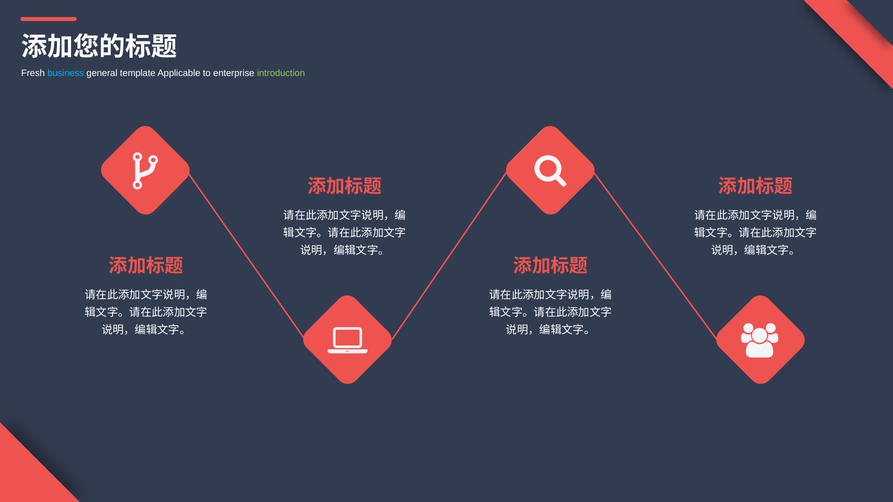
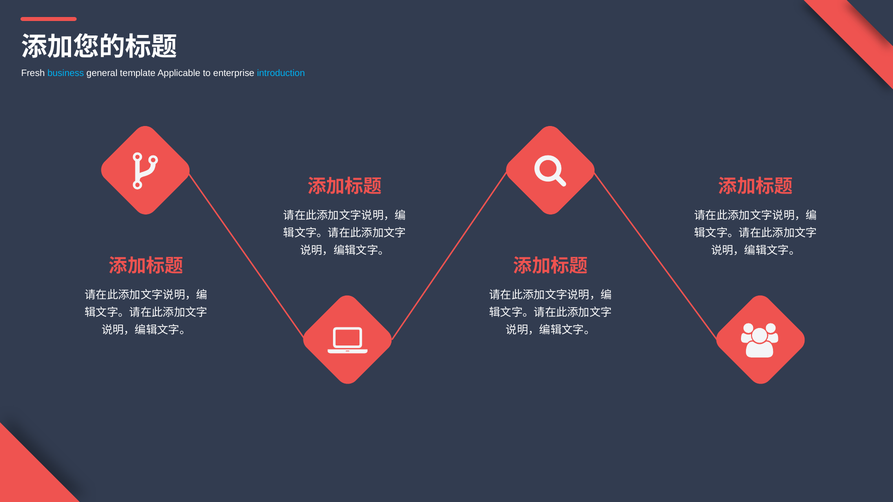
introduction colour: light green -> light blue
